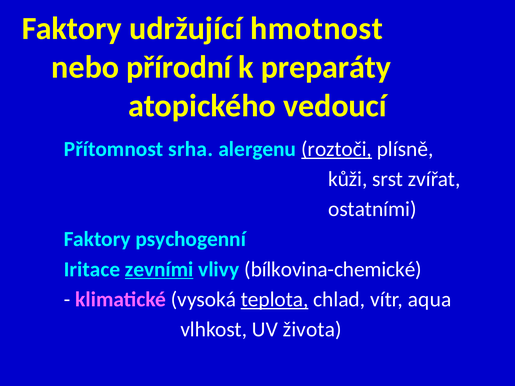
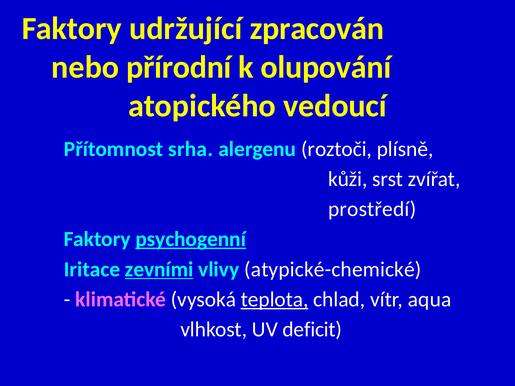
hmotnost: hmotnost -> zpracován
preparáty: preparáty -> olupování
roztoči underline: present -> none
ostatními: ostatními -> prostředí
psychogenní underline: none -> present
bílkovina-chemické: bílkovina-chemické -> atypické-chemické
života: života -> deficit
